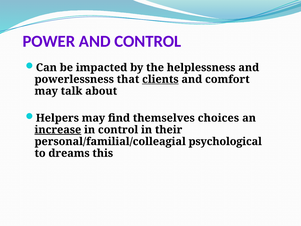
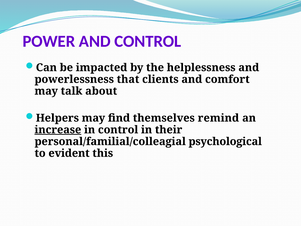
clients underline: present -> none
choices: choices -> remind
dreams: dreams -> evident
